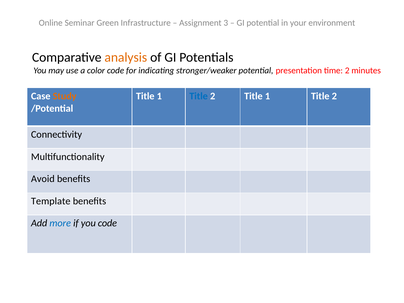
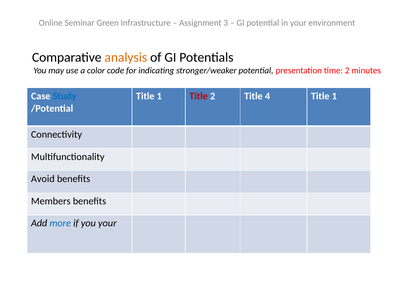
Study colour: orange -> blue
Title at (199, 96) colour: blue -> red
2 Title 1: 1 -> 4
2 at (334, 96): 2 -> 1
Template: Template -> Members
you code: code -> your
